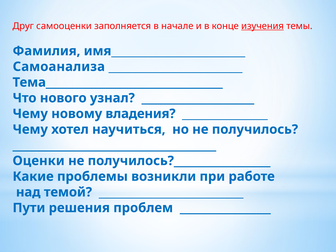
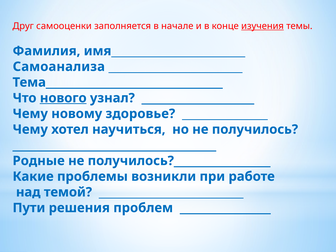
нового underline: none -> present
владения: владения -> здоровье
Оценки: Оценки -> Родные
